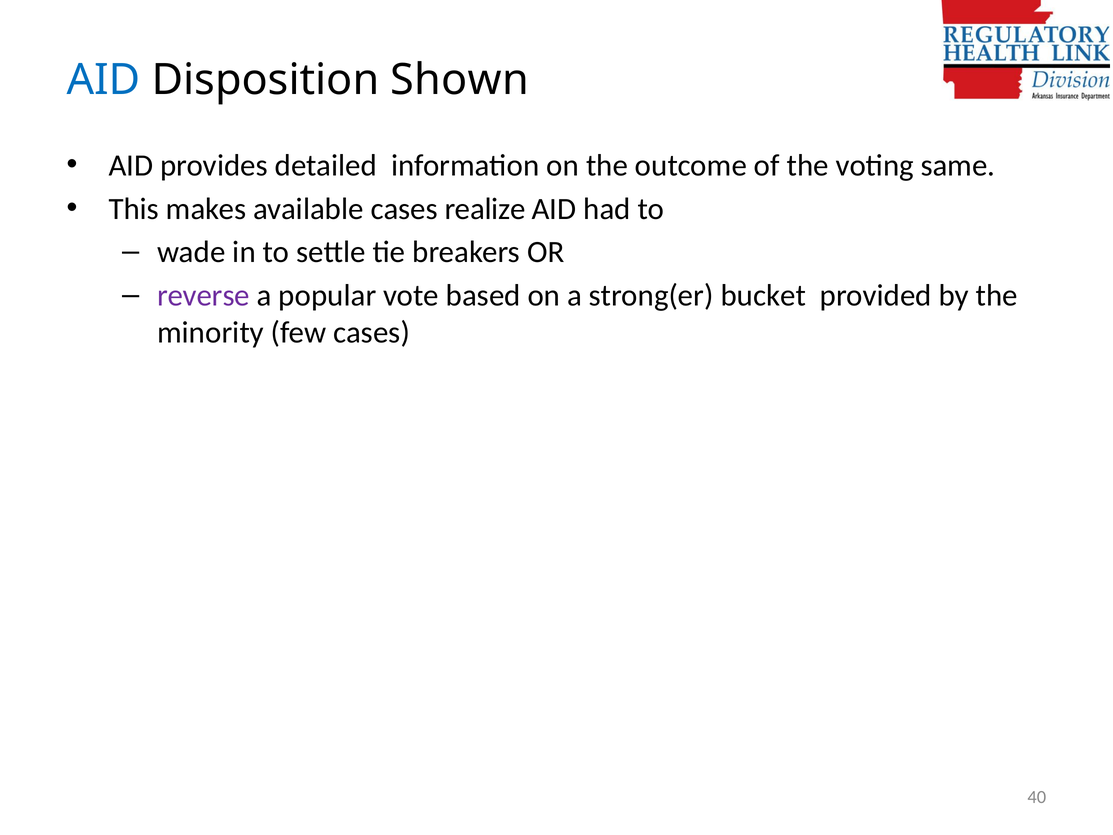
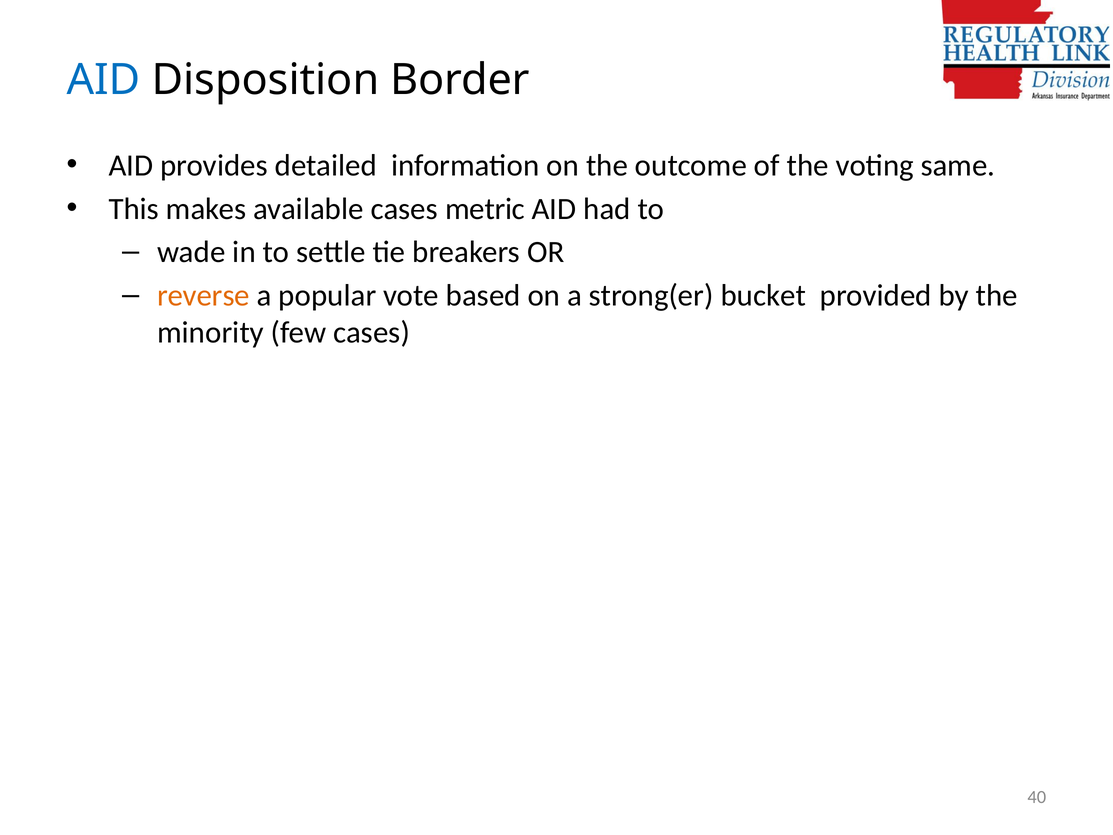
Shown: Shown -> Border
realize: realize -> metric
reverse colour: purple -> orange
